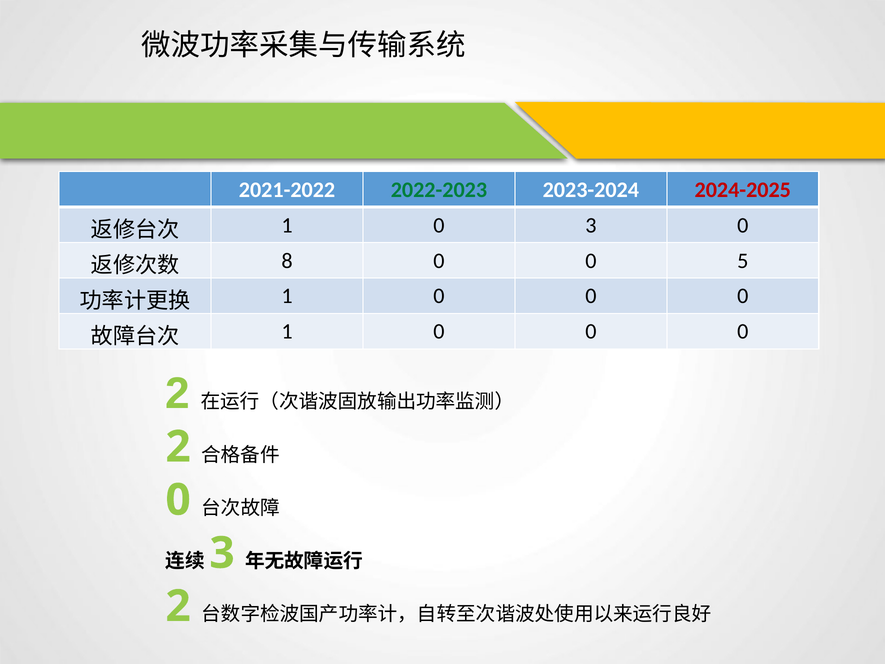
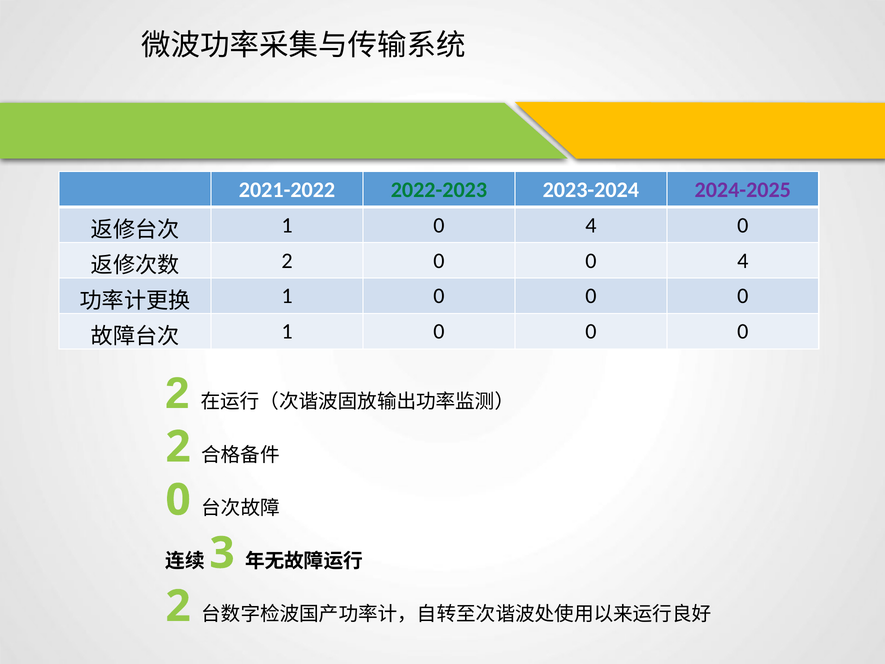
2024-2025 colour: red -> purple
1 0 3: 3 -> 4
8 at (287, 261): 8 -> 2
0 0 5: 5 -> 4
